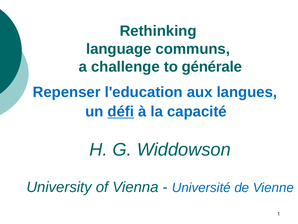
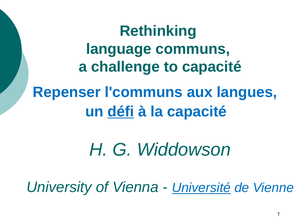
to générale: générale -> capacité
l'education: l'education -> l'communs
Université underline: none -> present
